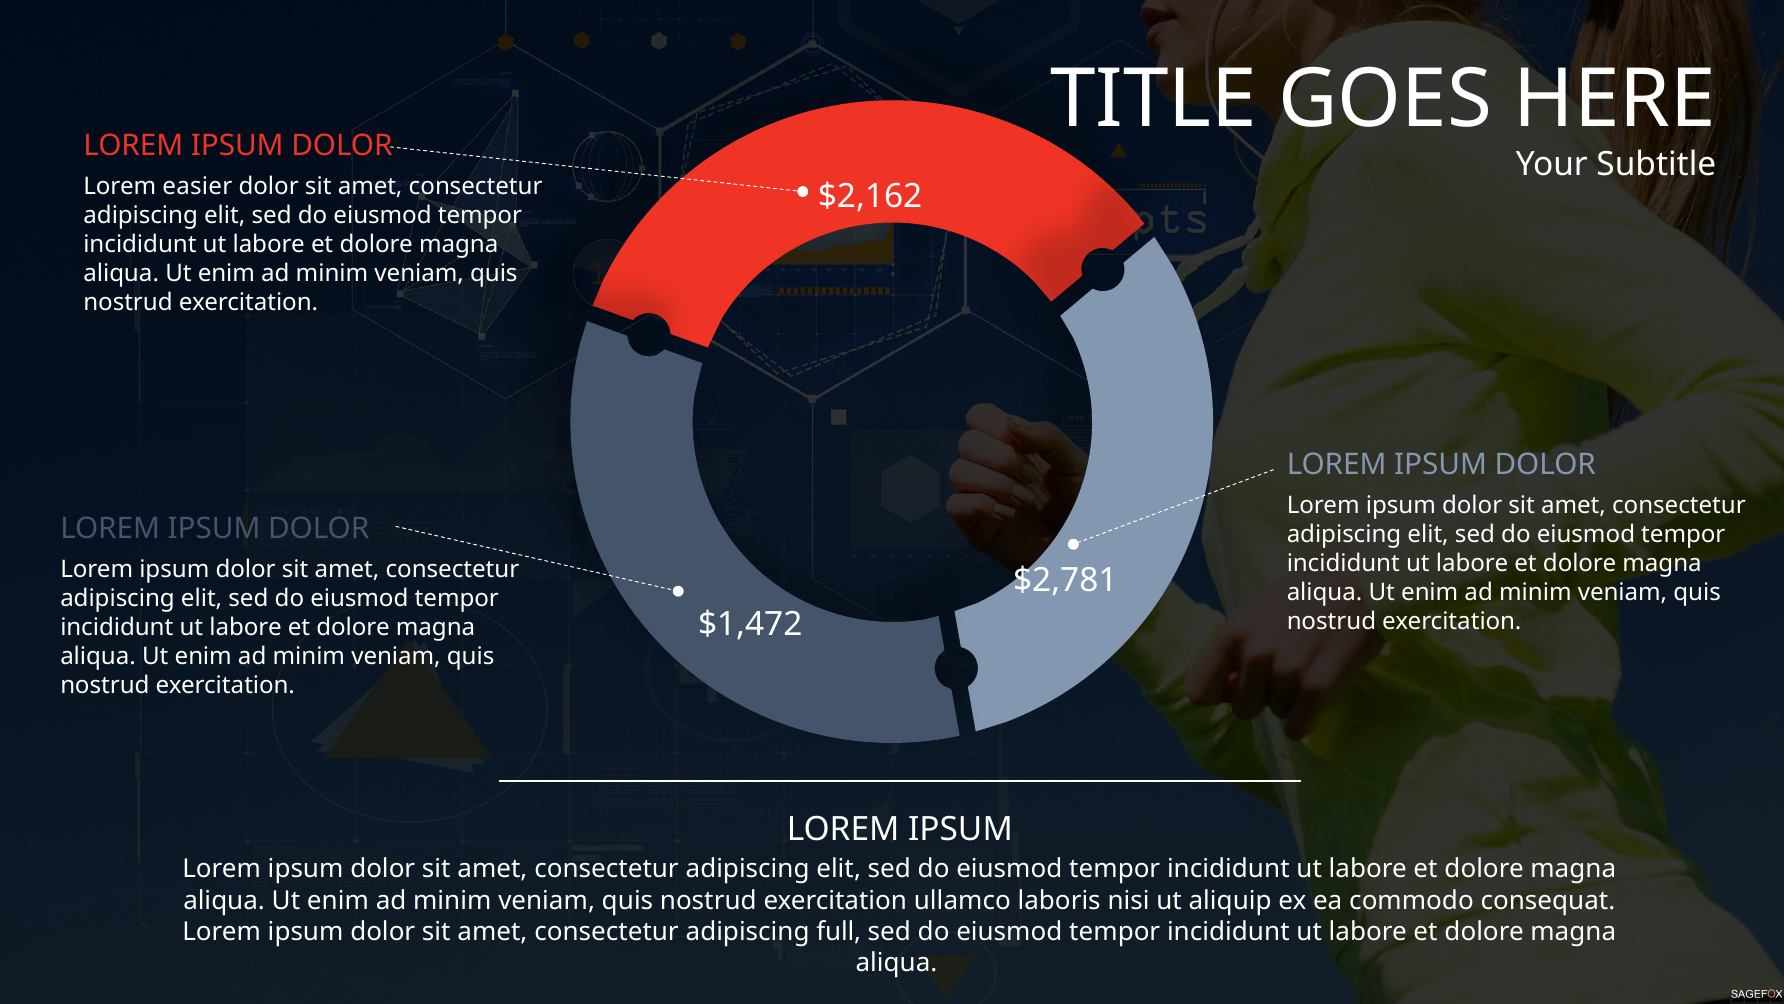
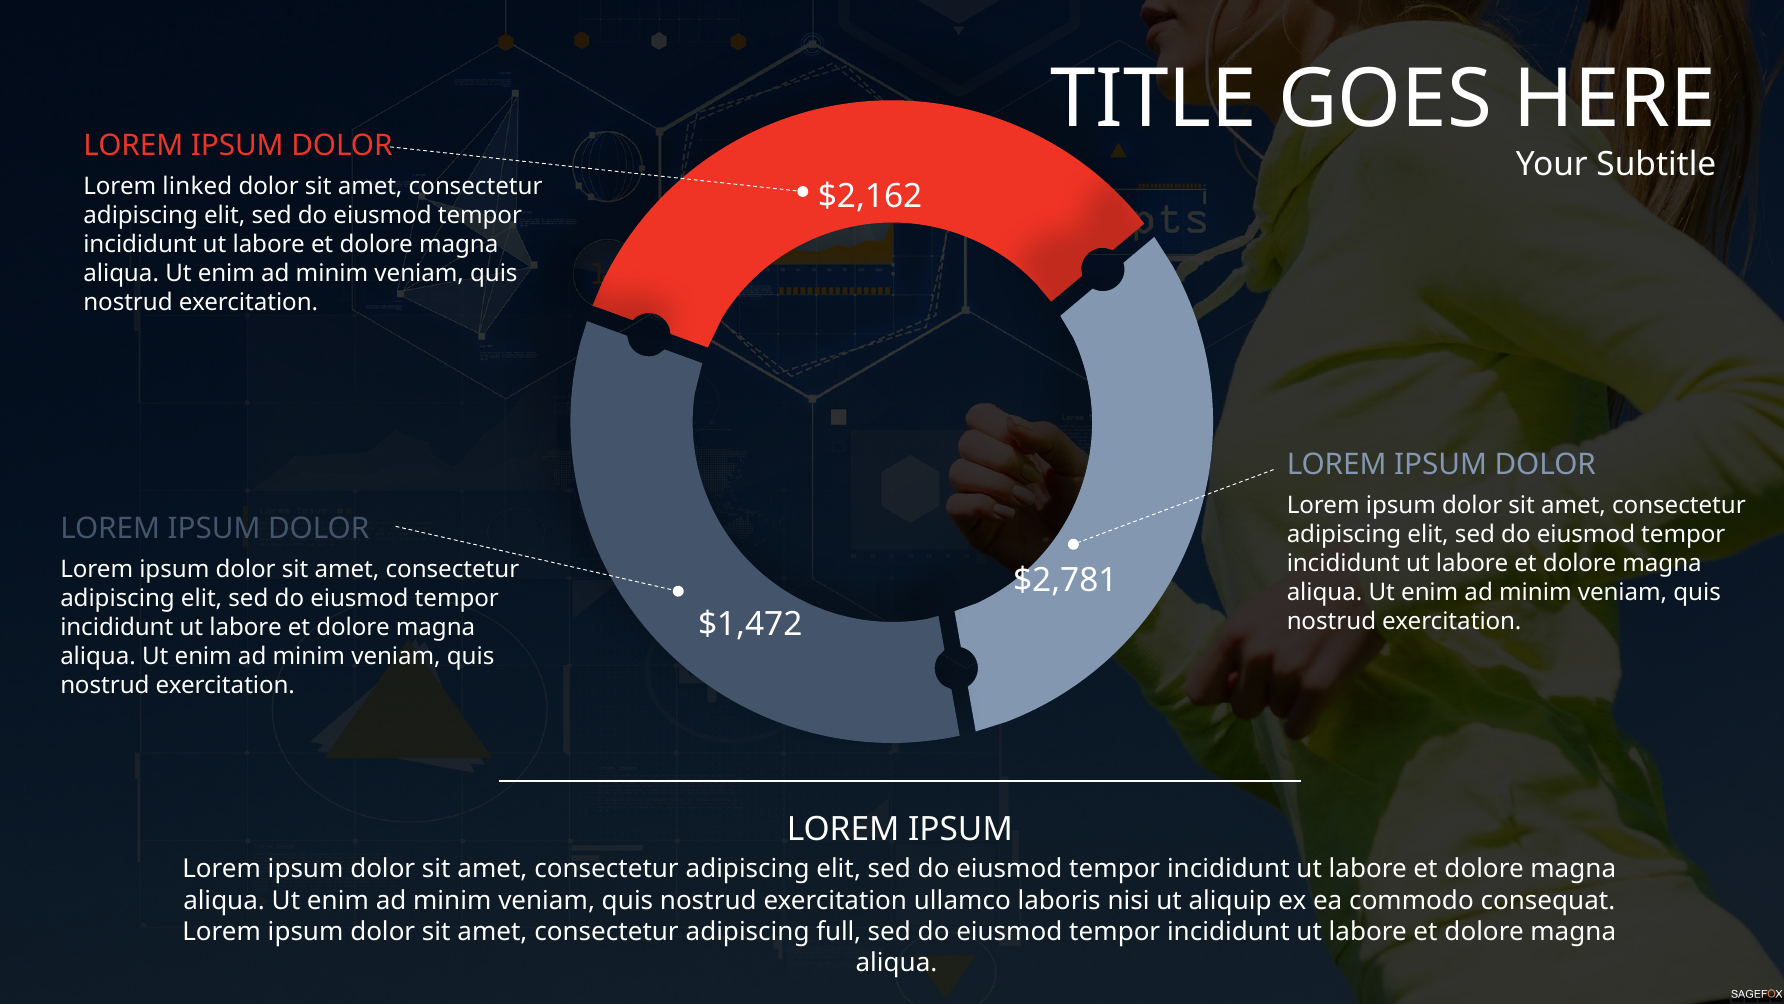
easier: easier -> linked
